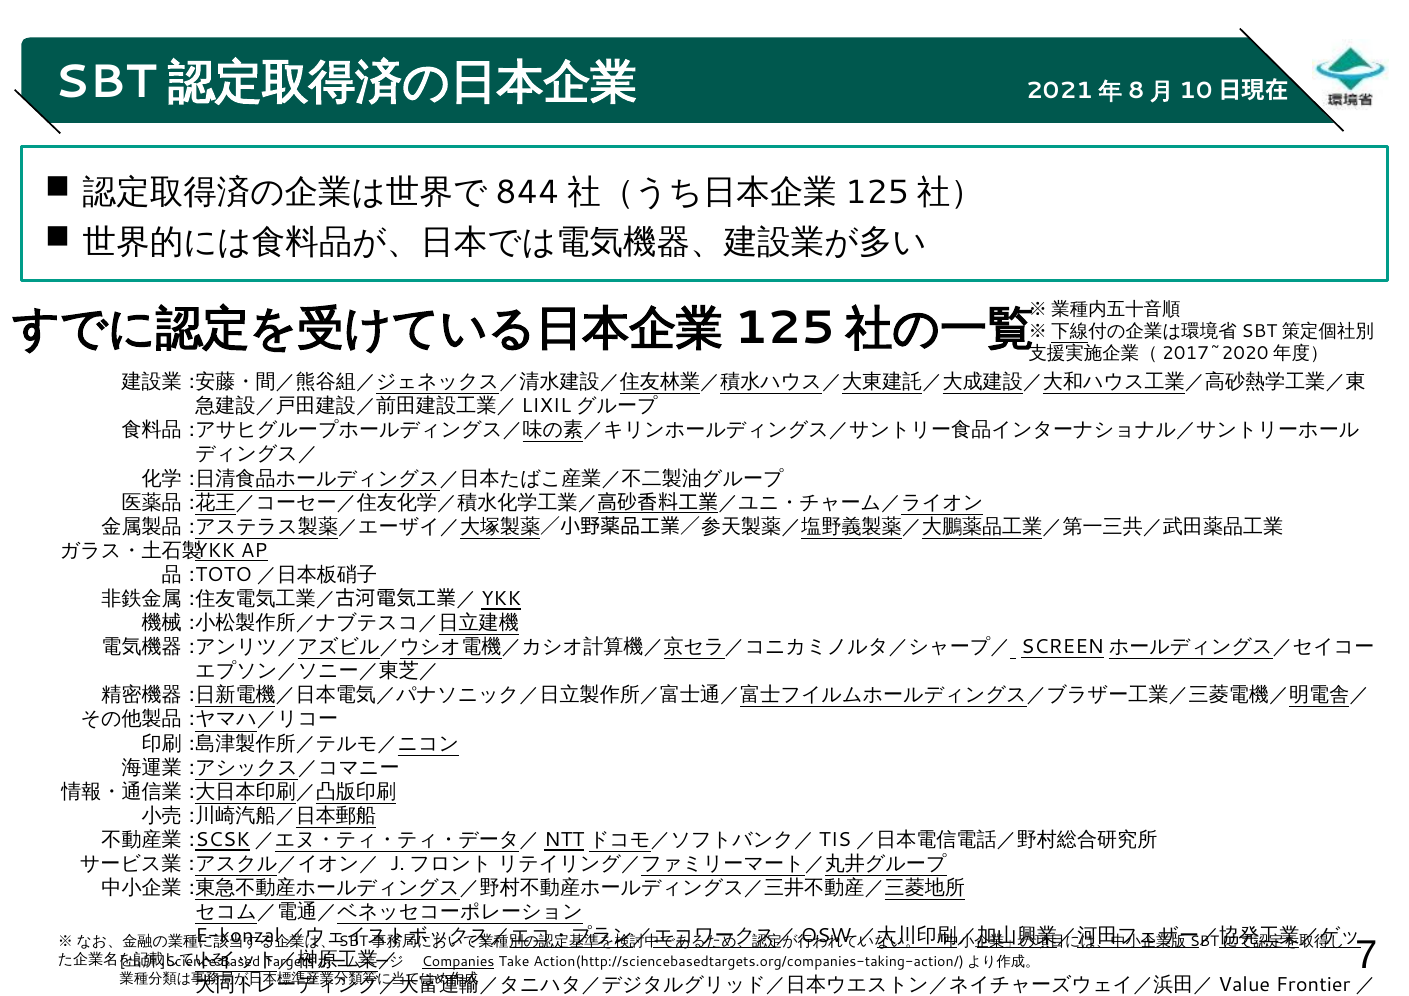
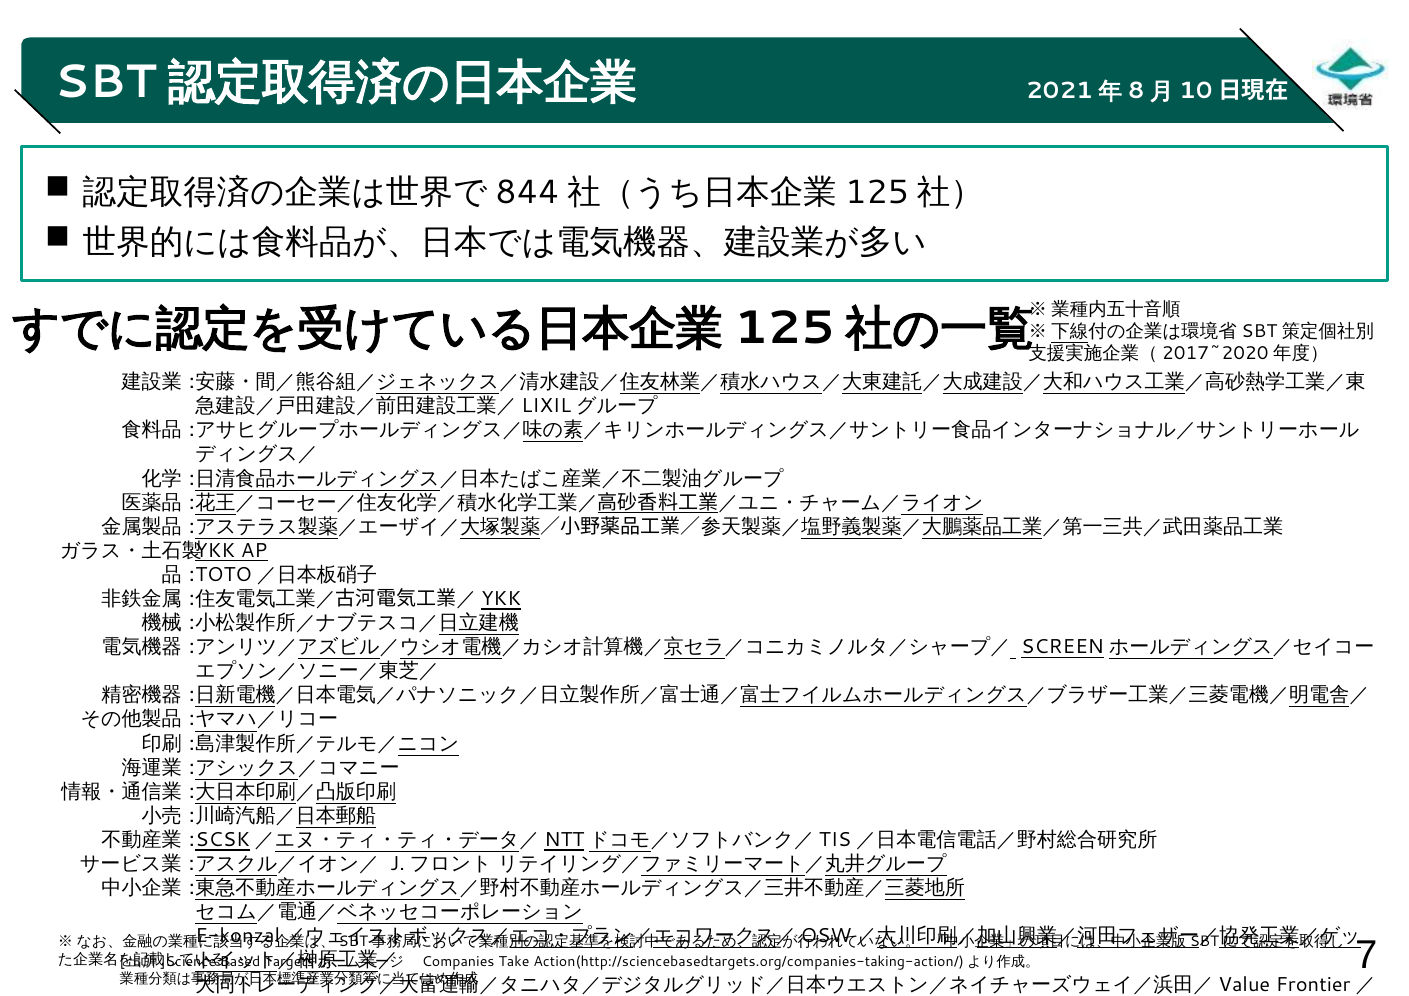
Companies underline: present -> none
